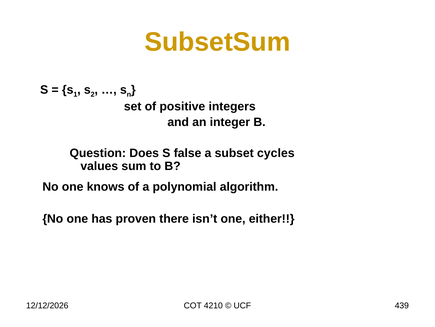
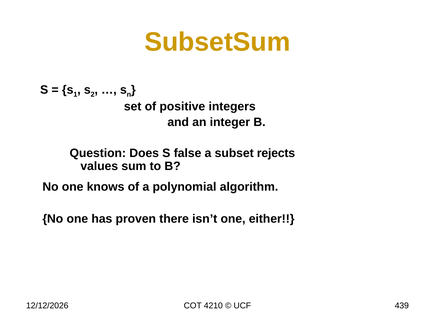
cycles: cycles -> rejects
